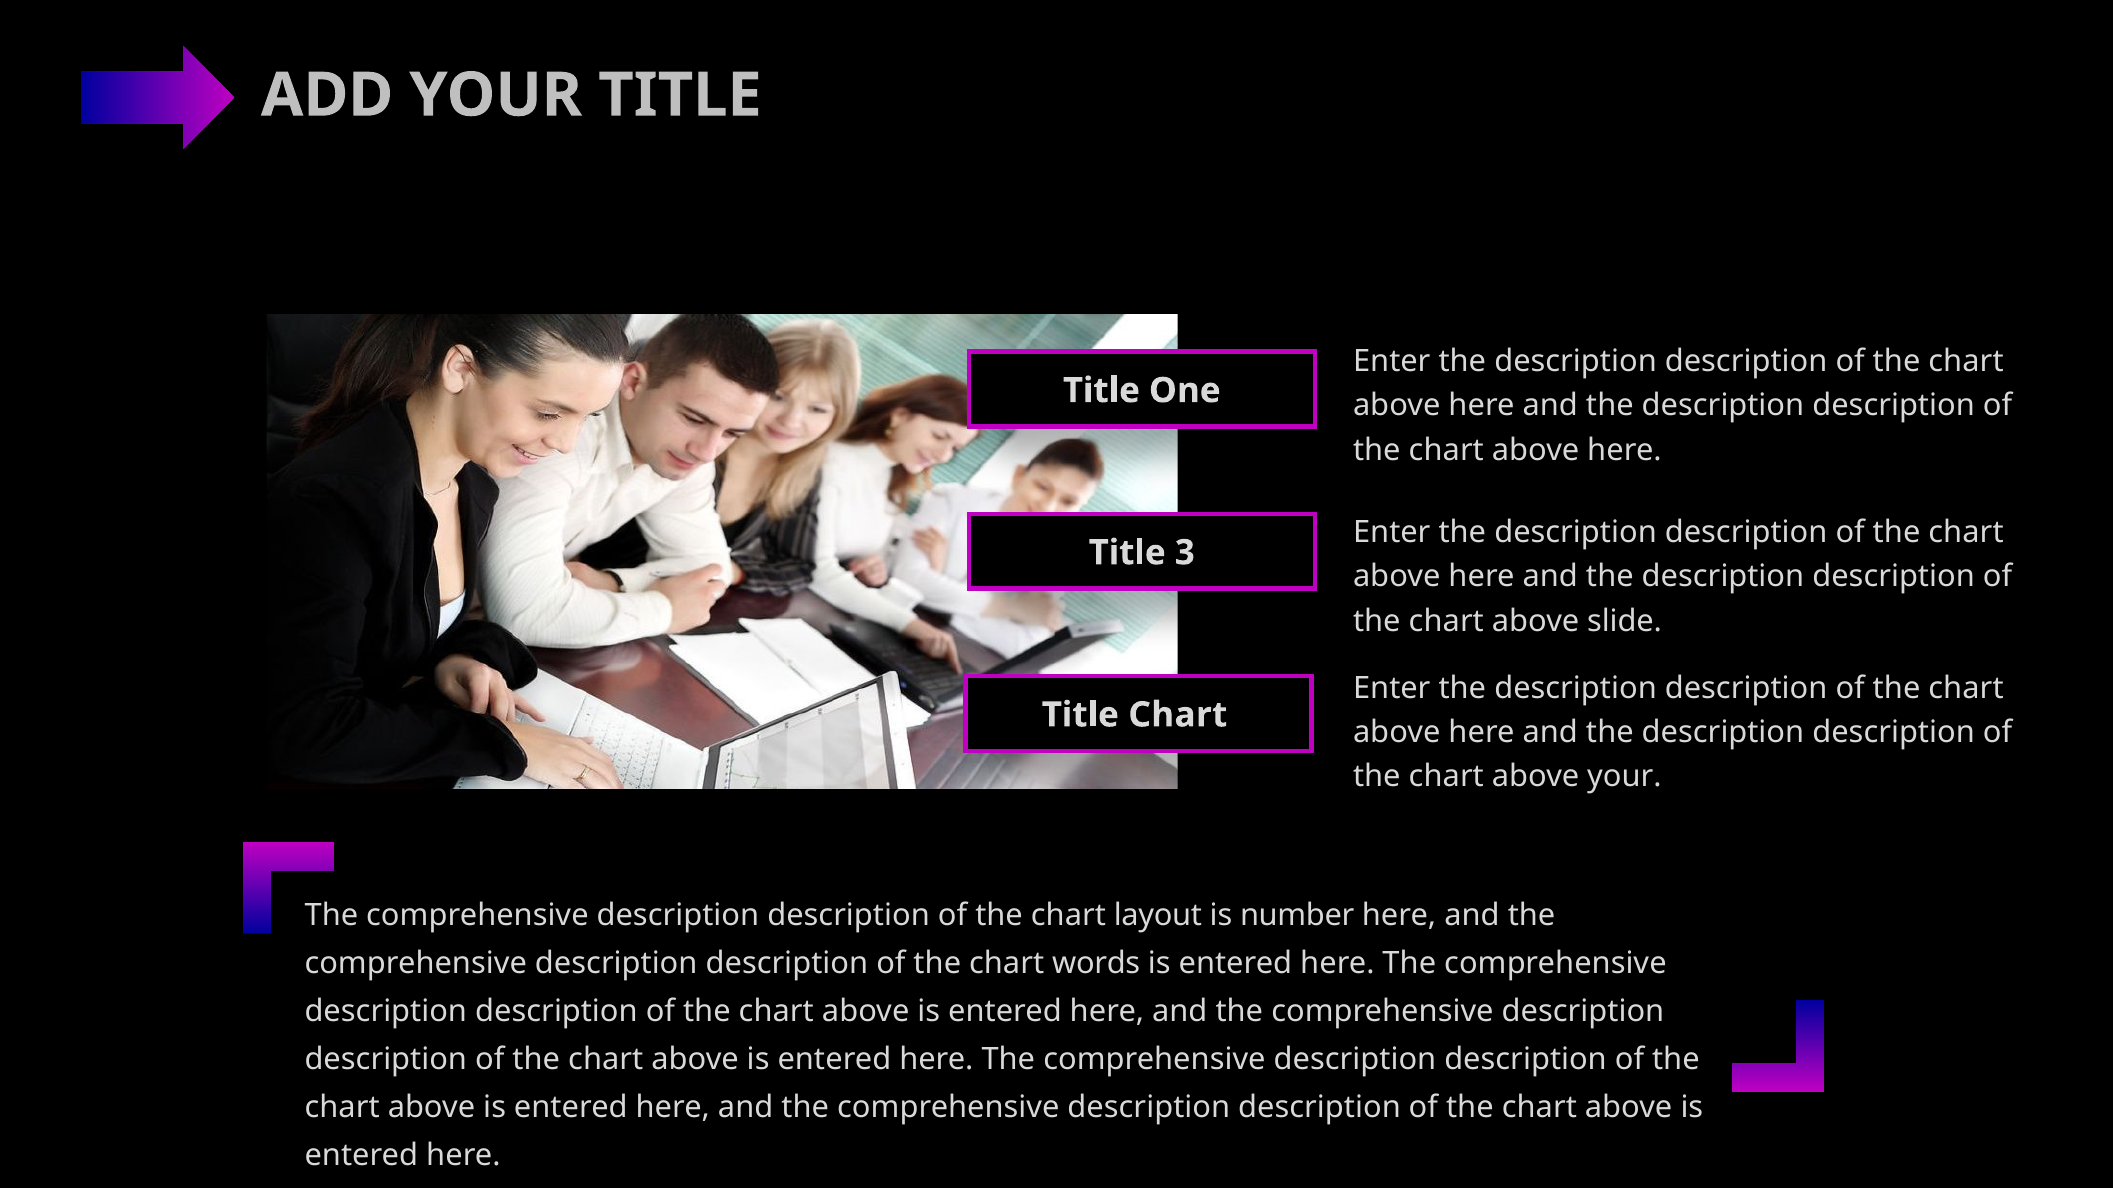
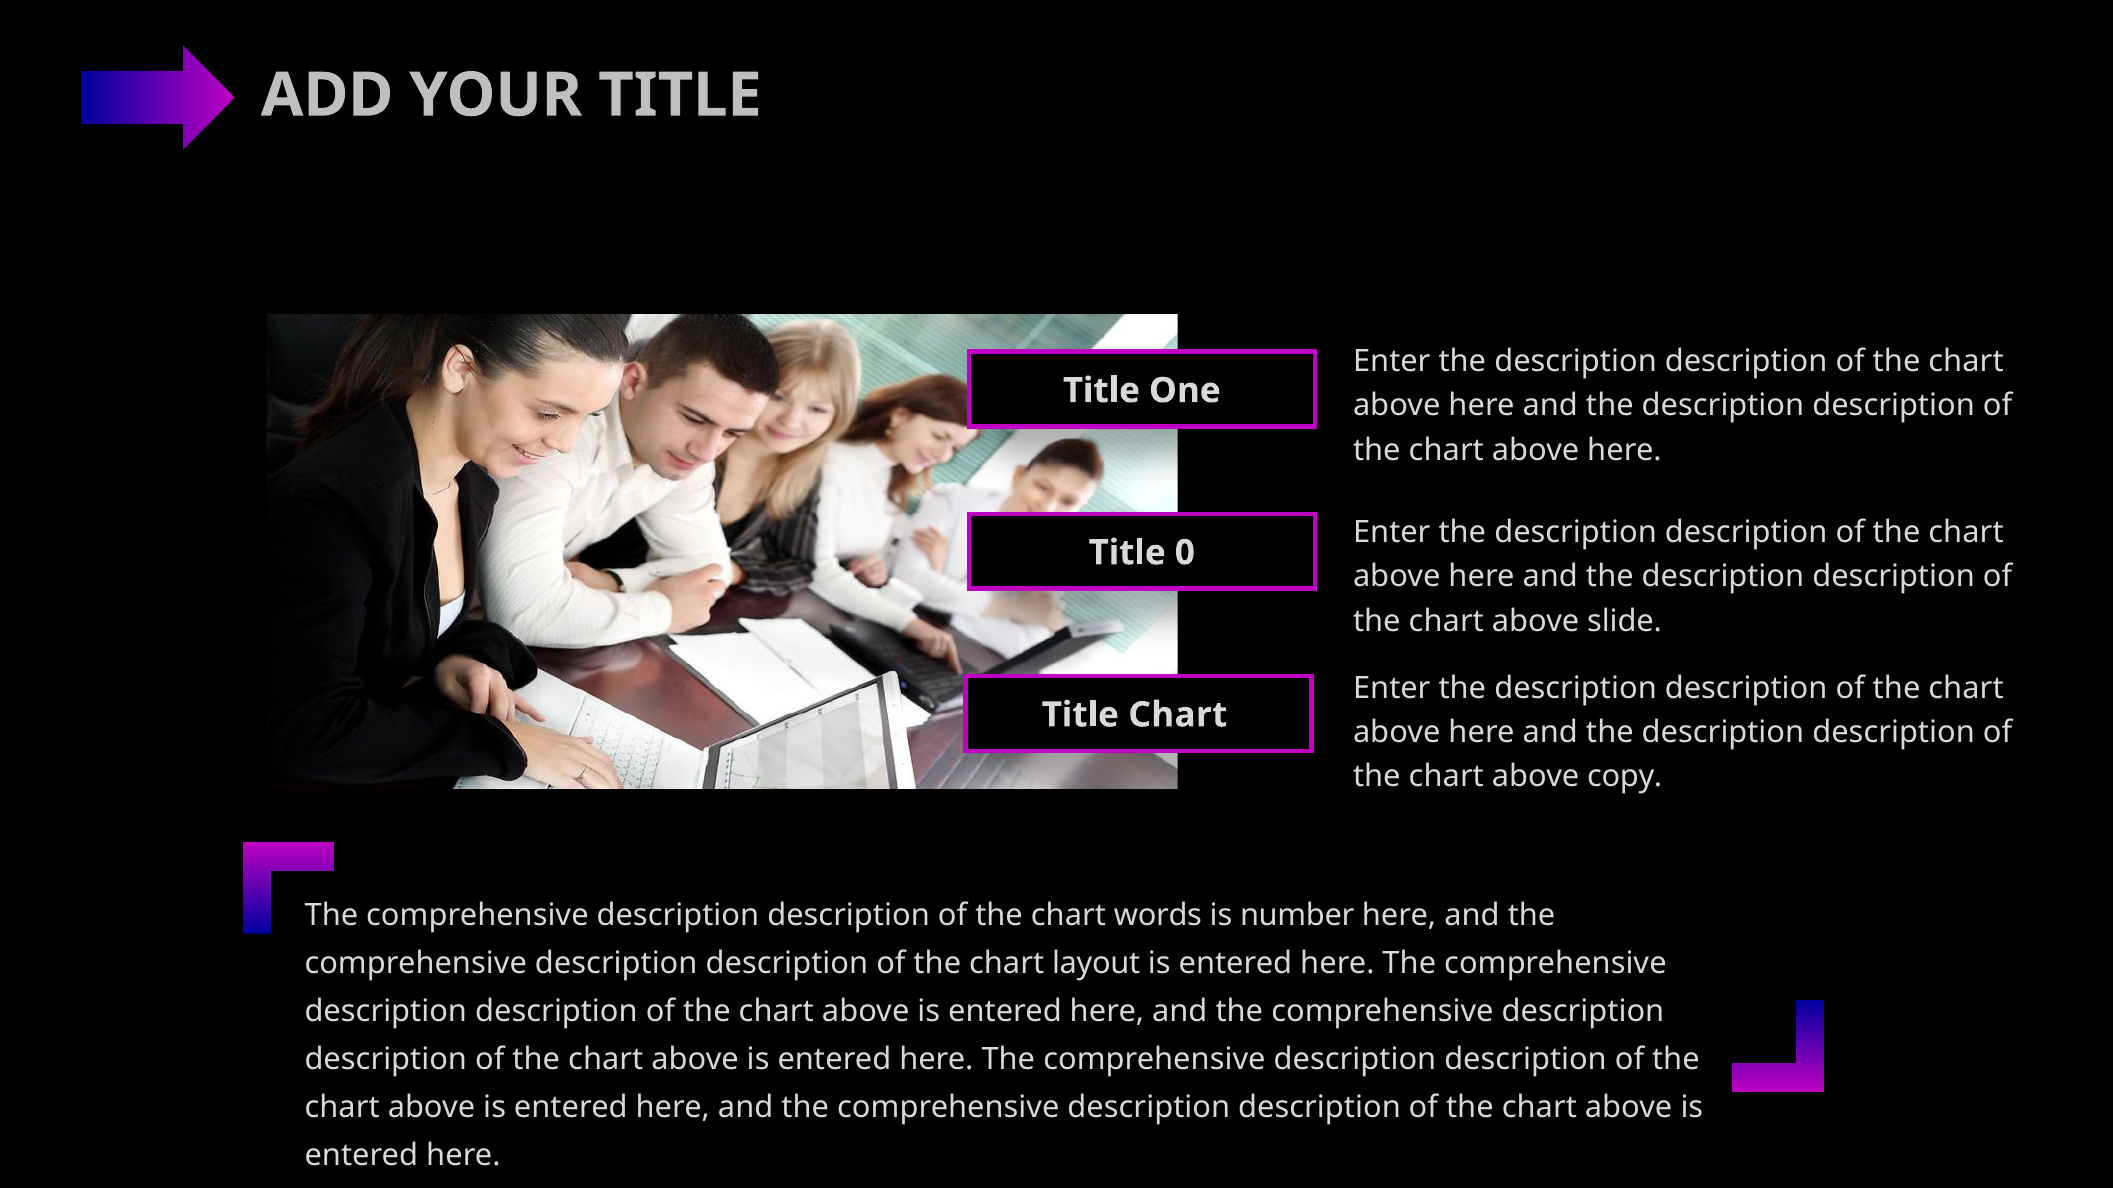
3: 3 -> 0
above your: your -> copy
layout: layout -> words
words: words -> layout
